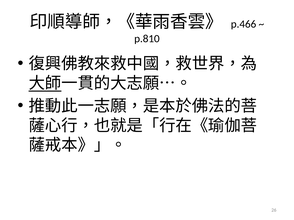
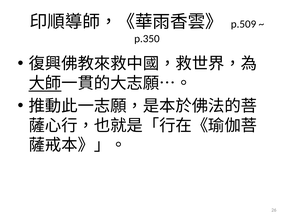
p.466: p.466 -> p.509
p.810: p.810 -> p.350
